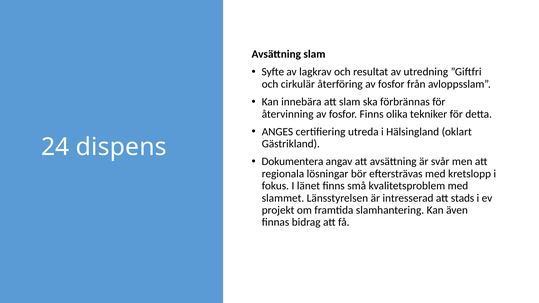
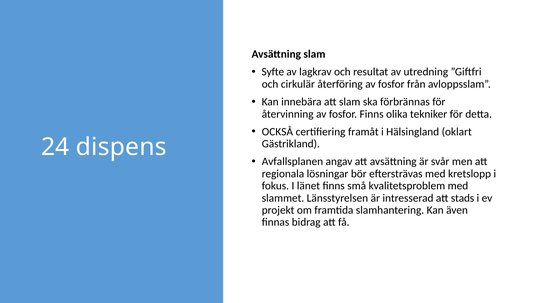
ANGES: ANGES -> OCKSÅ
utreda: utreda -> framåt
Dokumentera: Dokumentera -> Avfallsplanen
